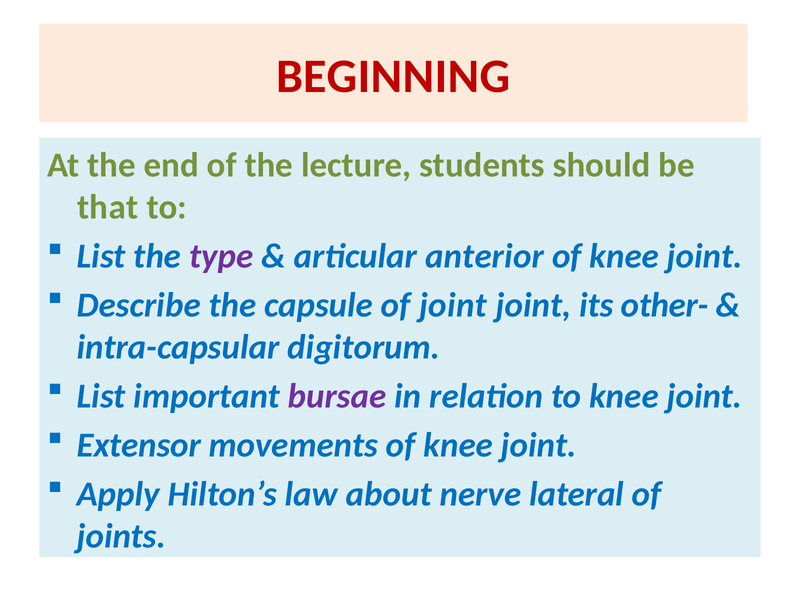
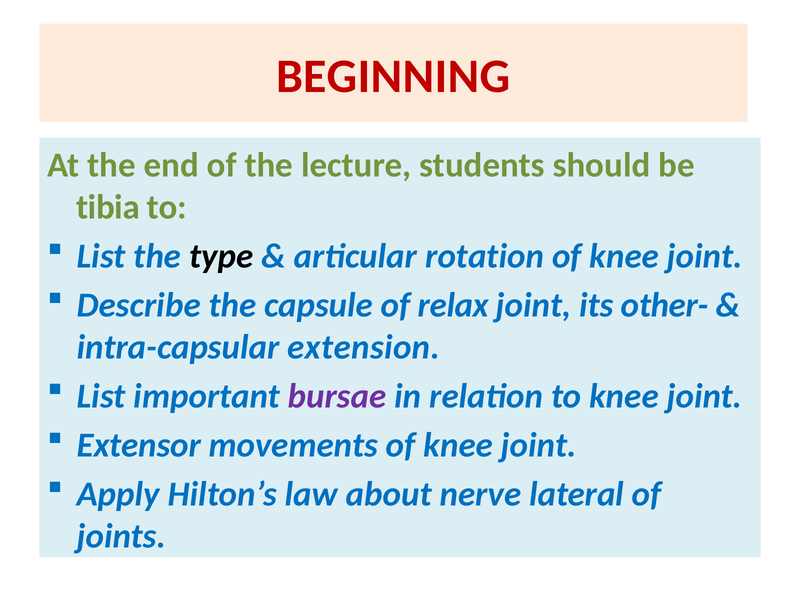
that: that -> tibia
type colour: purple -> black
anterior: anterior -> rotation
of joint: joint -> relax
digitorum: digitorum -> extension
